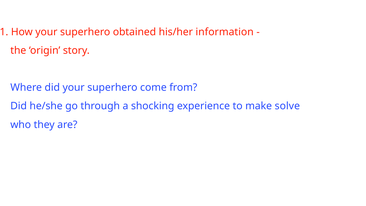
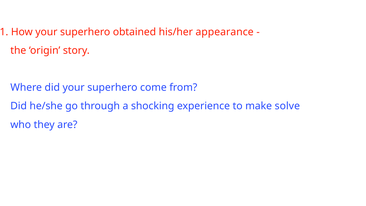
information: information -> appearance
